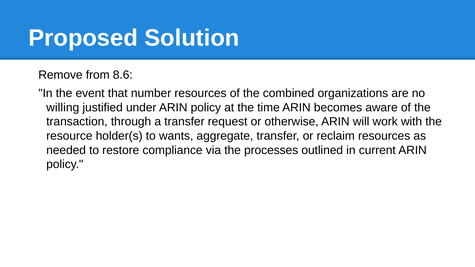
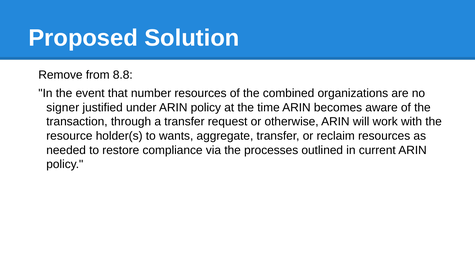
8.6: 8.6 -> 8.8
willing: willing -> signer
